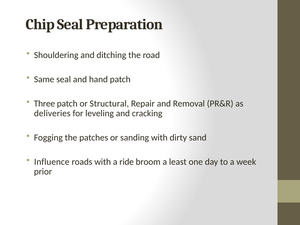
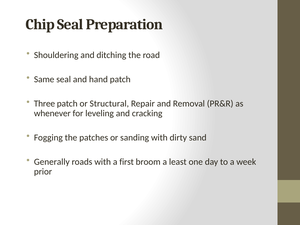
deliveries: deliveries -> whenever
Influence: Influence -> Generally
ride: ride -> first
